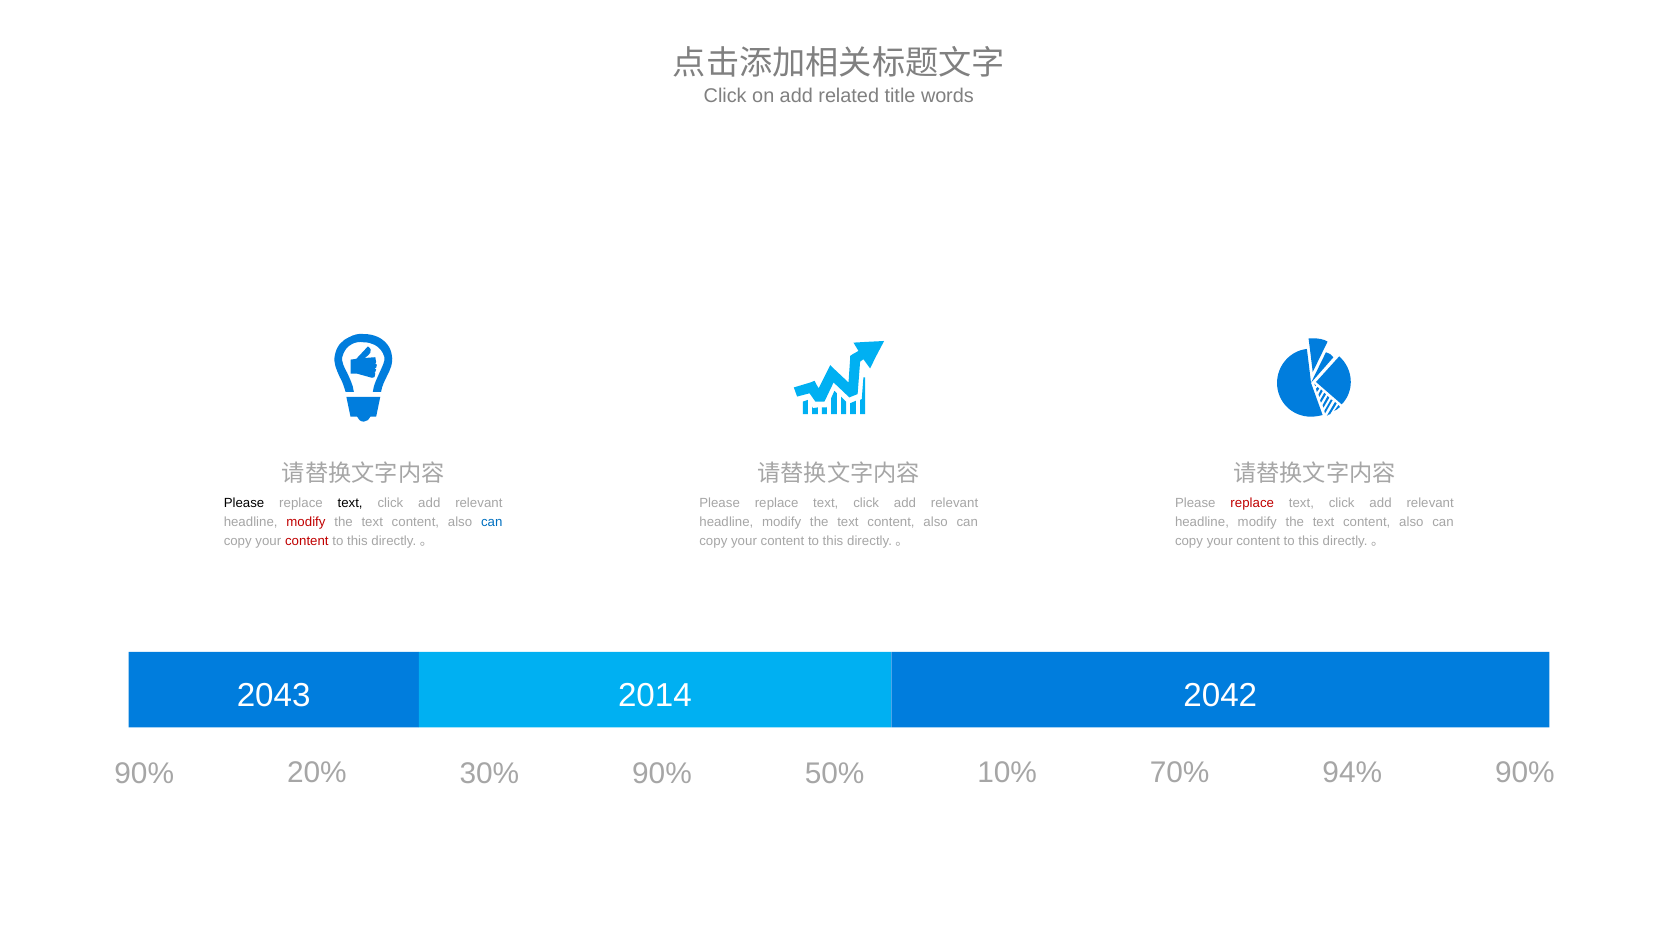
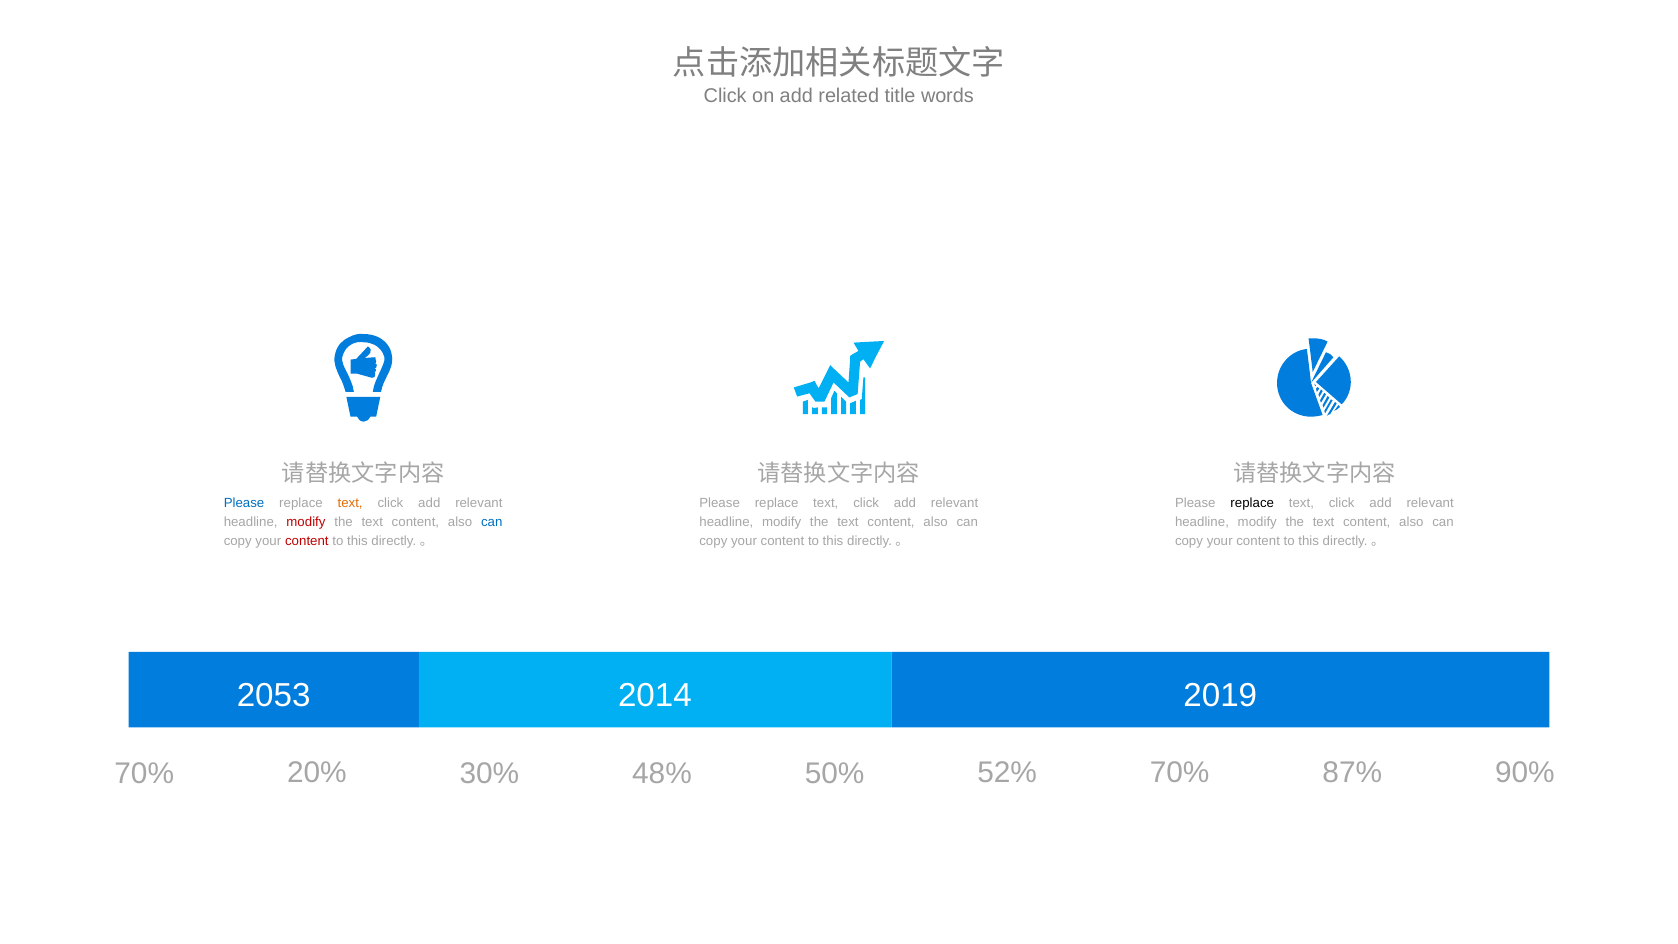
Please at (244, 503) colour: black -> blue
text at (350, 503) colour: black -> orange
replace at (1252, 503) colour: red -> black
2043: 2043 -> 2053
2042: 2042 -> 2019
90% at (144, 773): 90% -> 70%
30% 90%: 90% -> 48%
10%: 10% -> 52%
94%: 94% -> 87%
